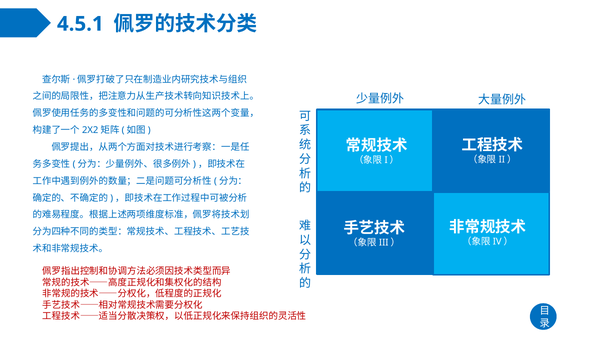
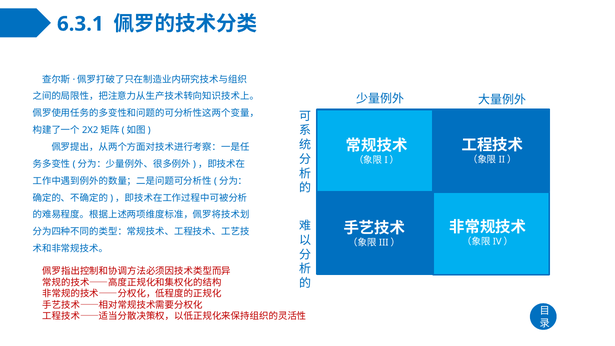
4.5.1: 4.5.1 -> 6.3.1
